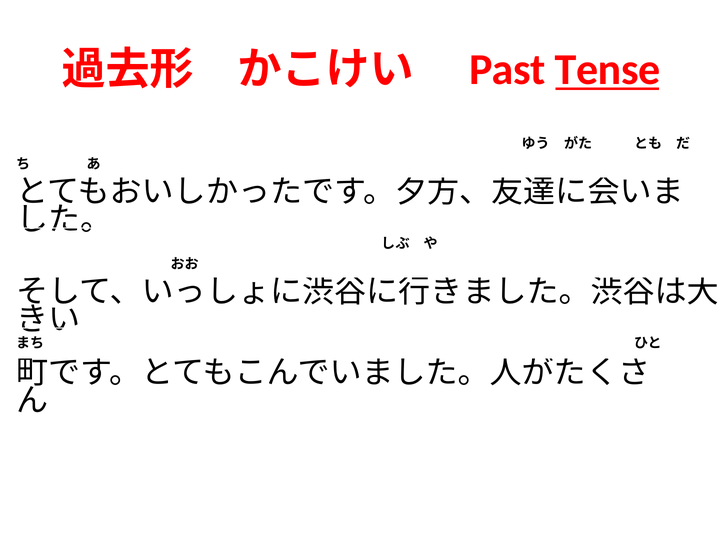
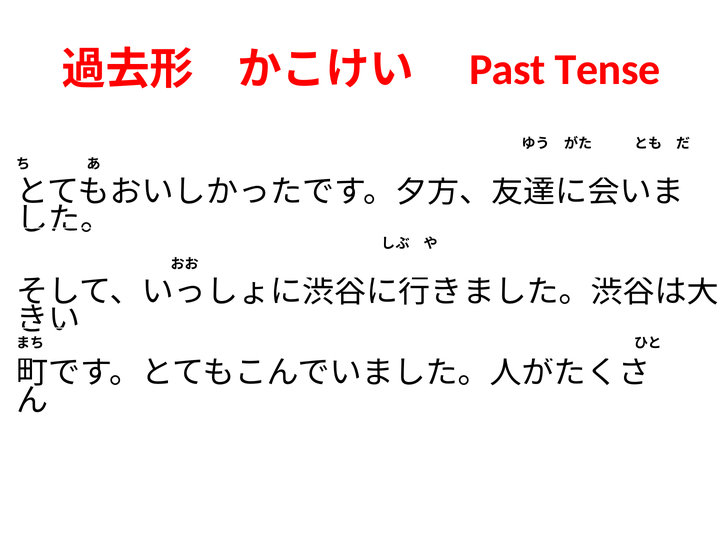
Tense underline: present -> none
